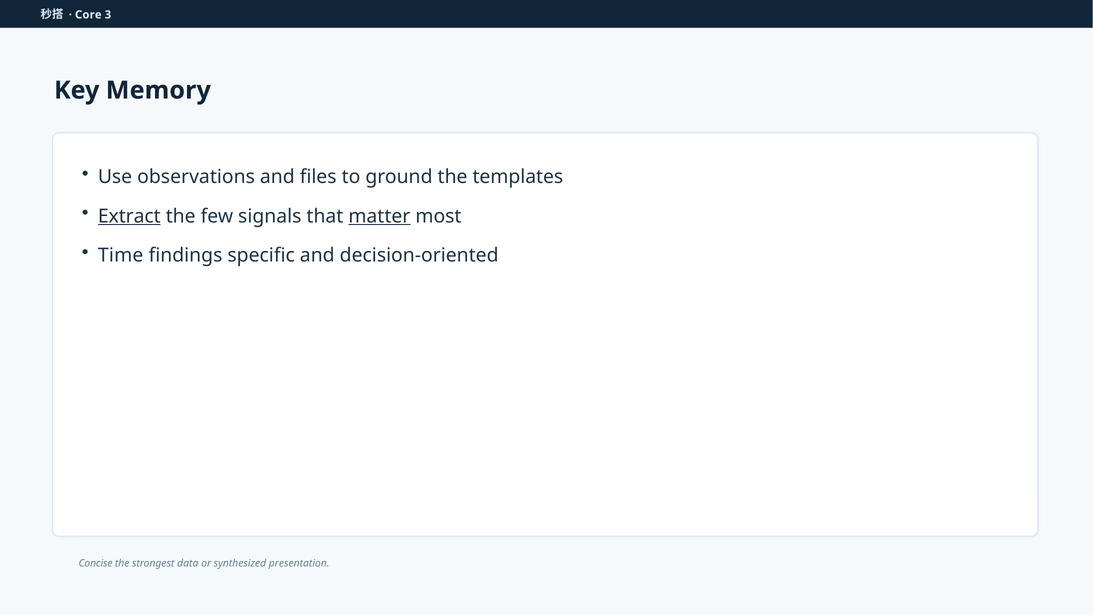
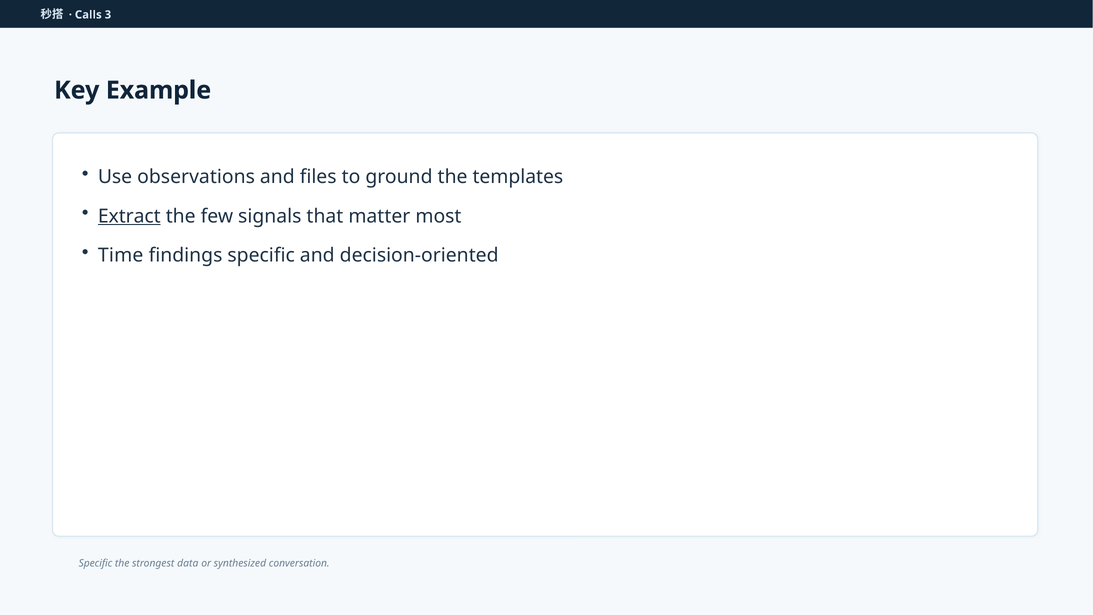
Core: Core -> Calls
Memory: Memory -> Example
matter underline: present -> none
Concise at (96, 563): Concise -> Specific
presentation: presentation -> conversation
